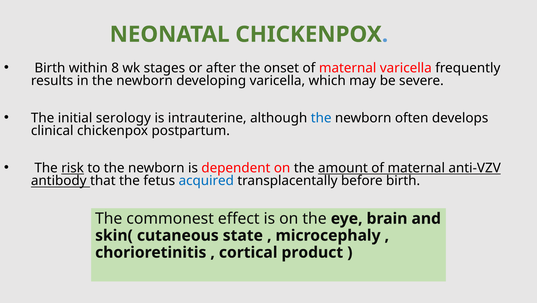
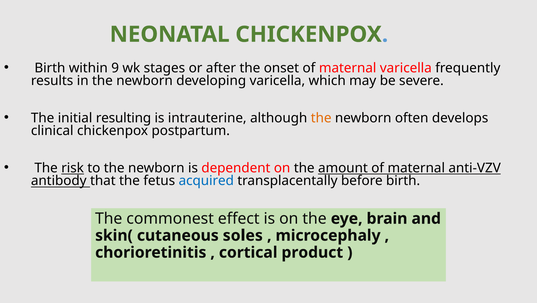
8: 8 -> 9
serology: serology -> resulting
the at (321, 118) colour: blue -> orange
state: state -> soles
